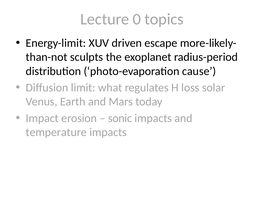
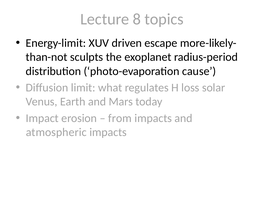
0: 0 -> 8
sonic: sonic -> from
temperature: temperature -> atmospheric
